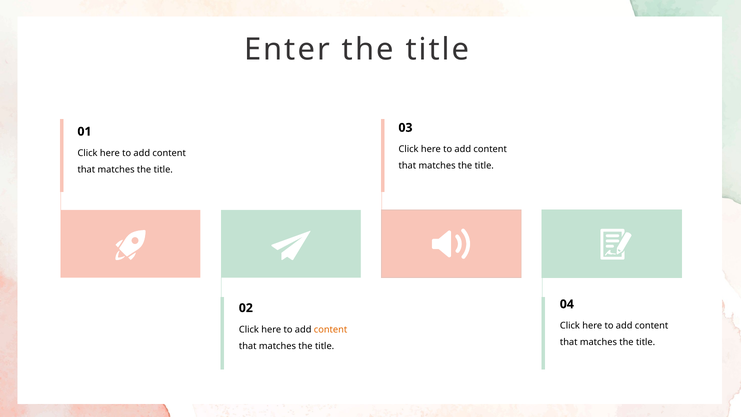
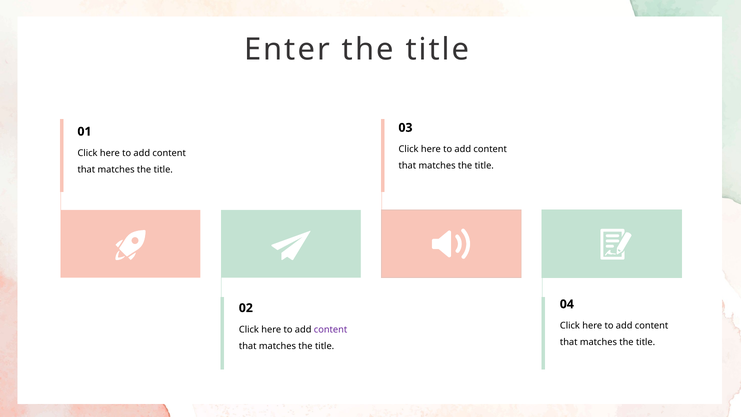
content at (331, 329) colour: orange -> purple
